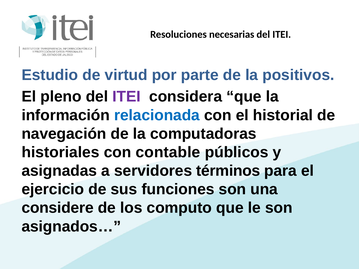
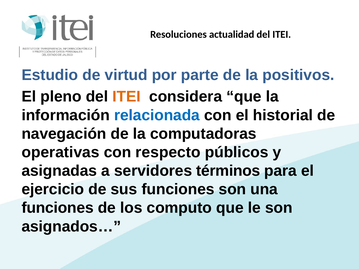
necesarias: necesarias -> actualidad
ITEI at (126, 97) colour: purple -> orange
historiales: historiales -> operativas
contable: contable -> respecto
considere at (58, 208): considere -> funciones
